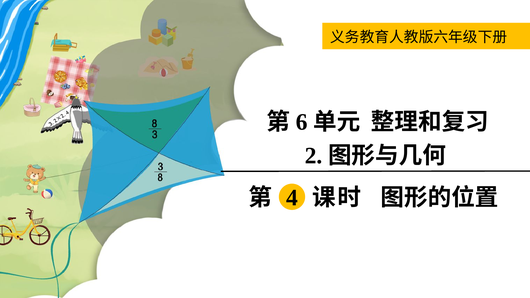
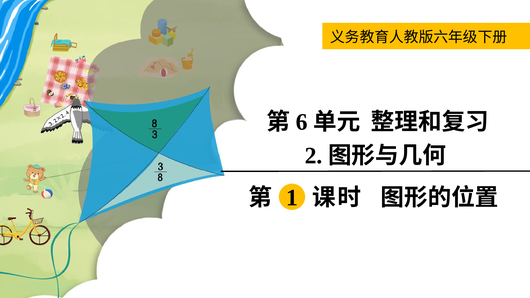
4: 4 -> 1
